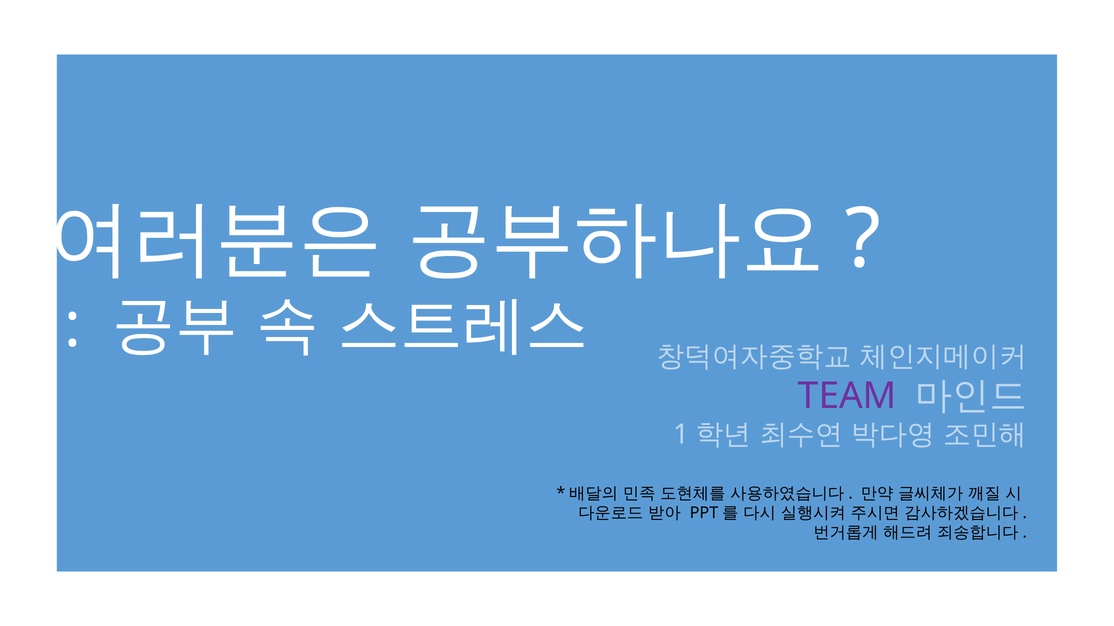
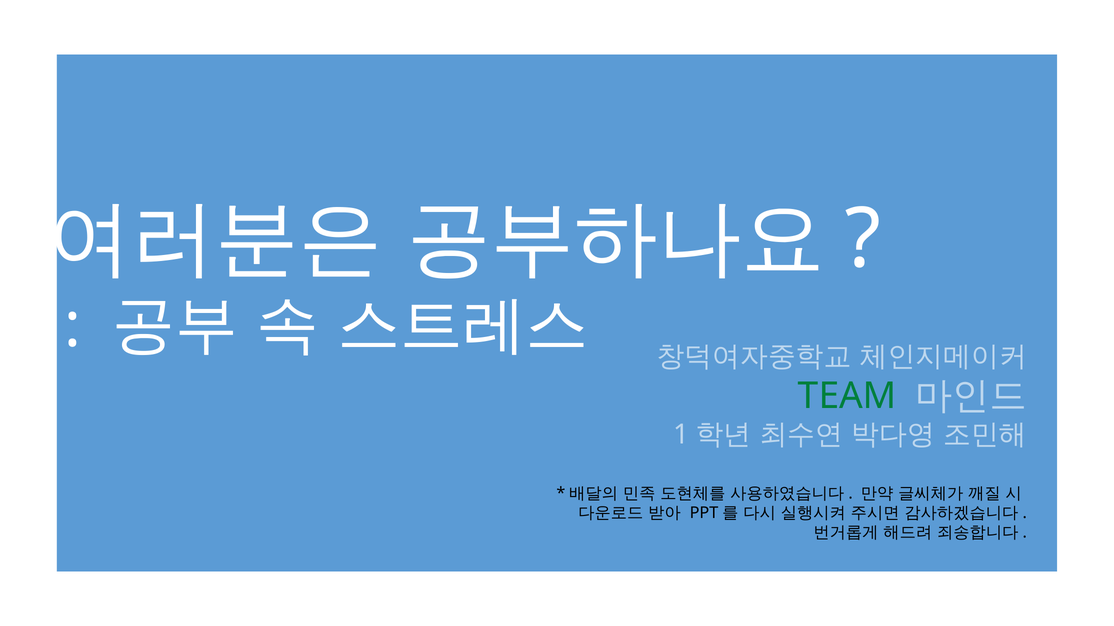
TEAM colour: purple -> green
